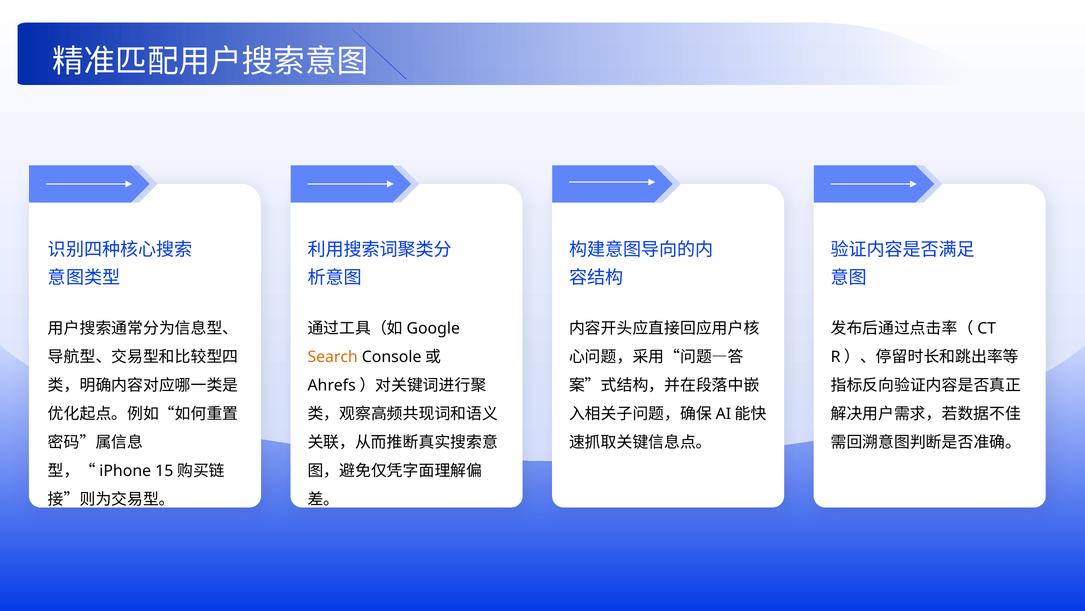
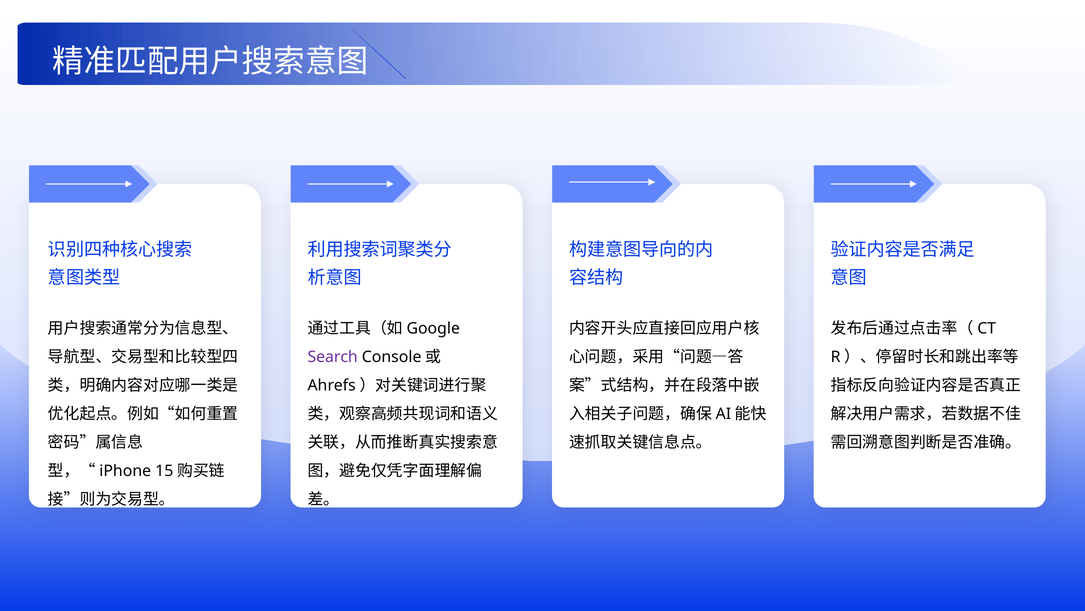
Search colour: orange -> purple
